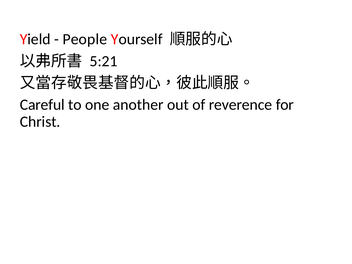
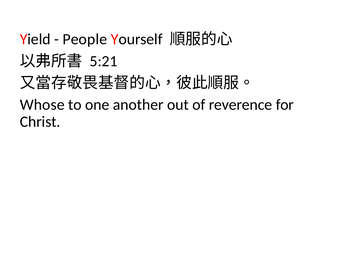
Careful: Careful -> Whose
